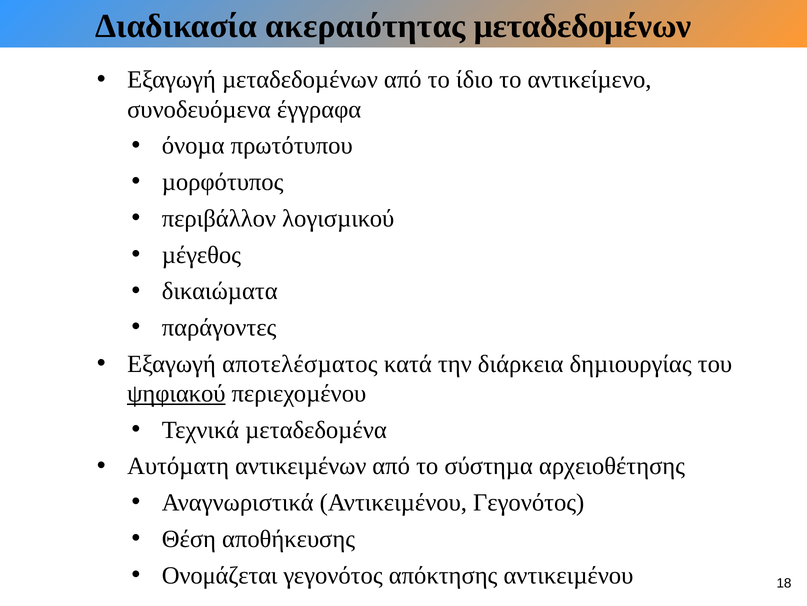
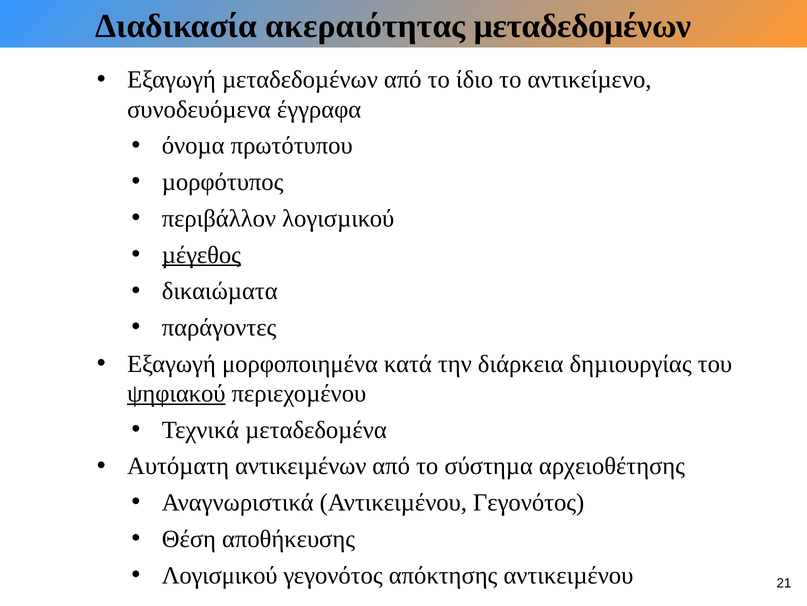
µέγεθος underline: none -> present
αποτελέσµατος: αποτελέσµατος -> μορφοποιημένα
Ονομάζεται at (220, 575): Ονομάζεται -> Λογισμικού
18: 18 -> 21
